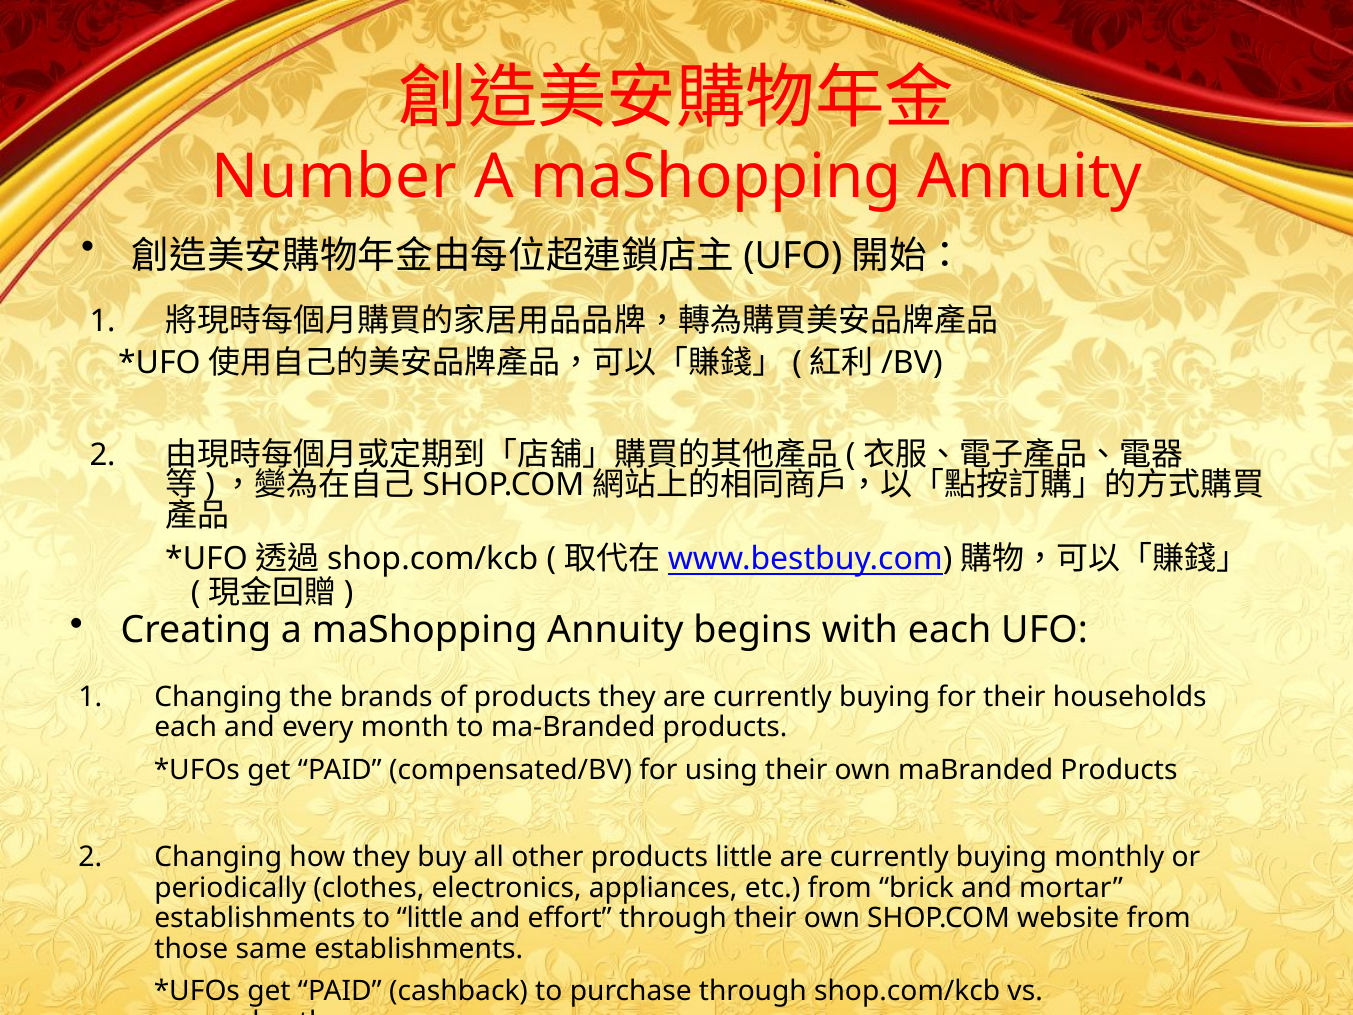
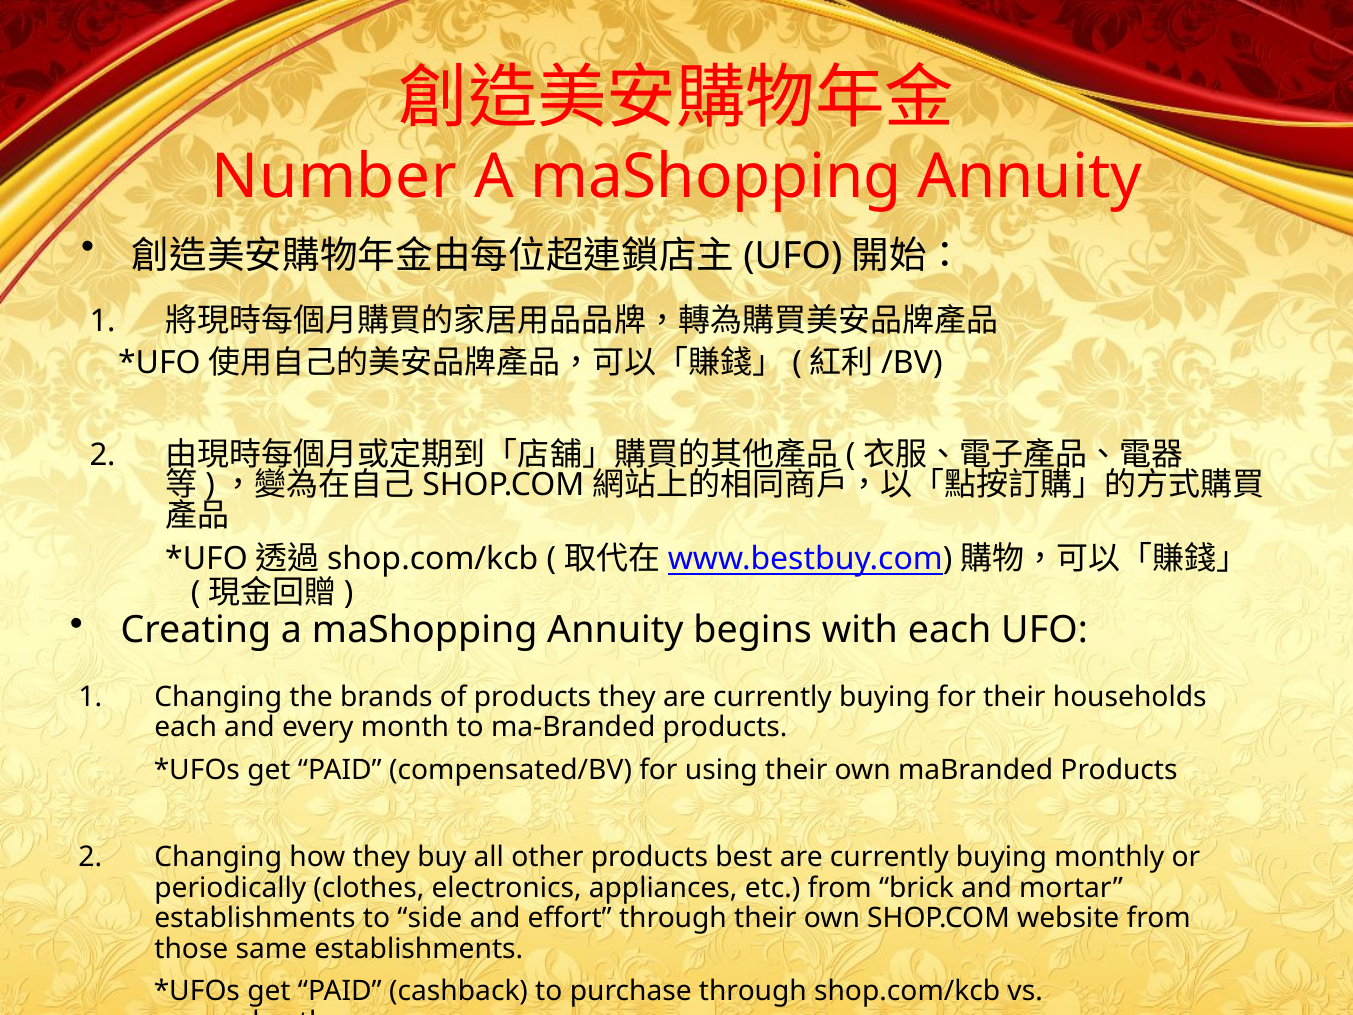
products little: little -> best
to little: little -> side
